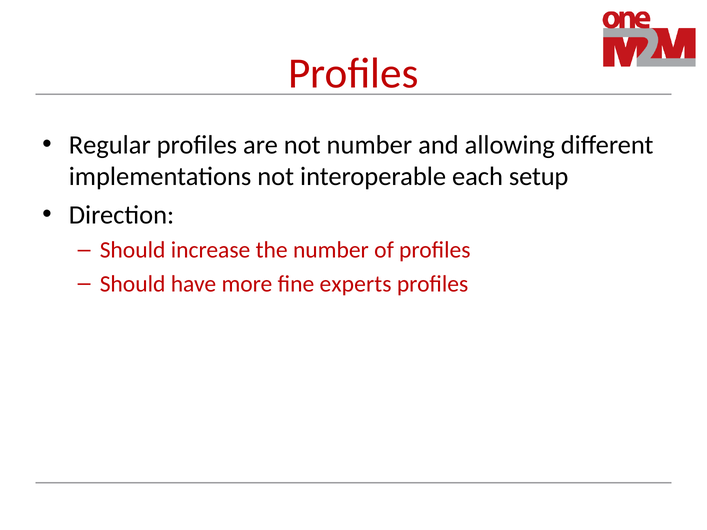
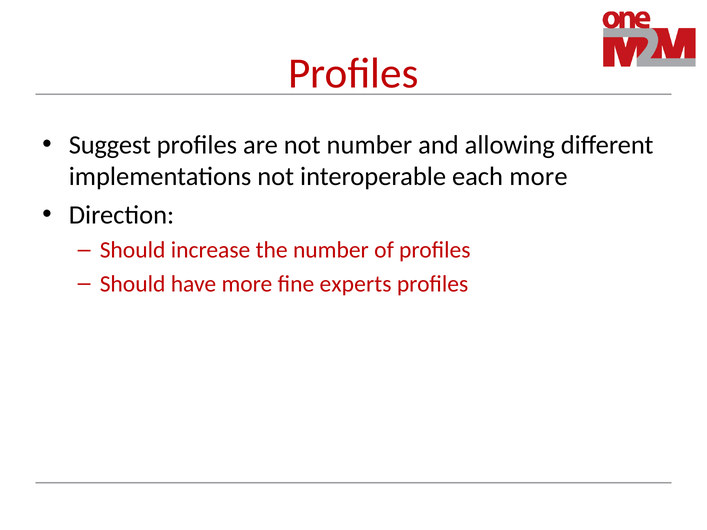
Regular: Regular -> Suggest
each setup: setup -> more
